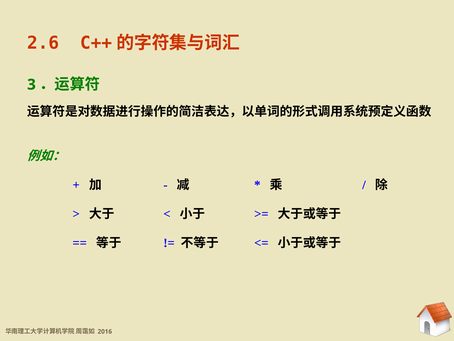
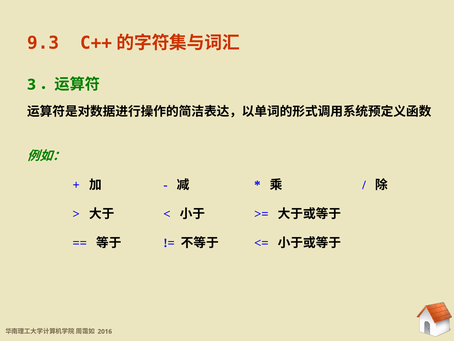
2.6: 2.6 -> 9.3
